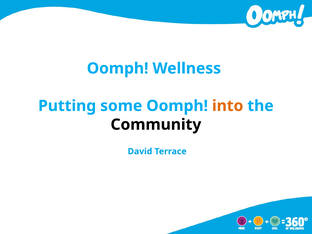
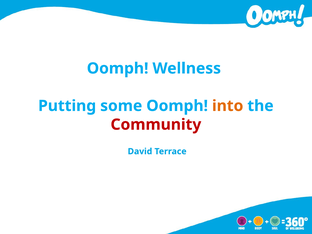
Community colour: black -> red
